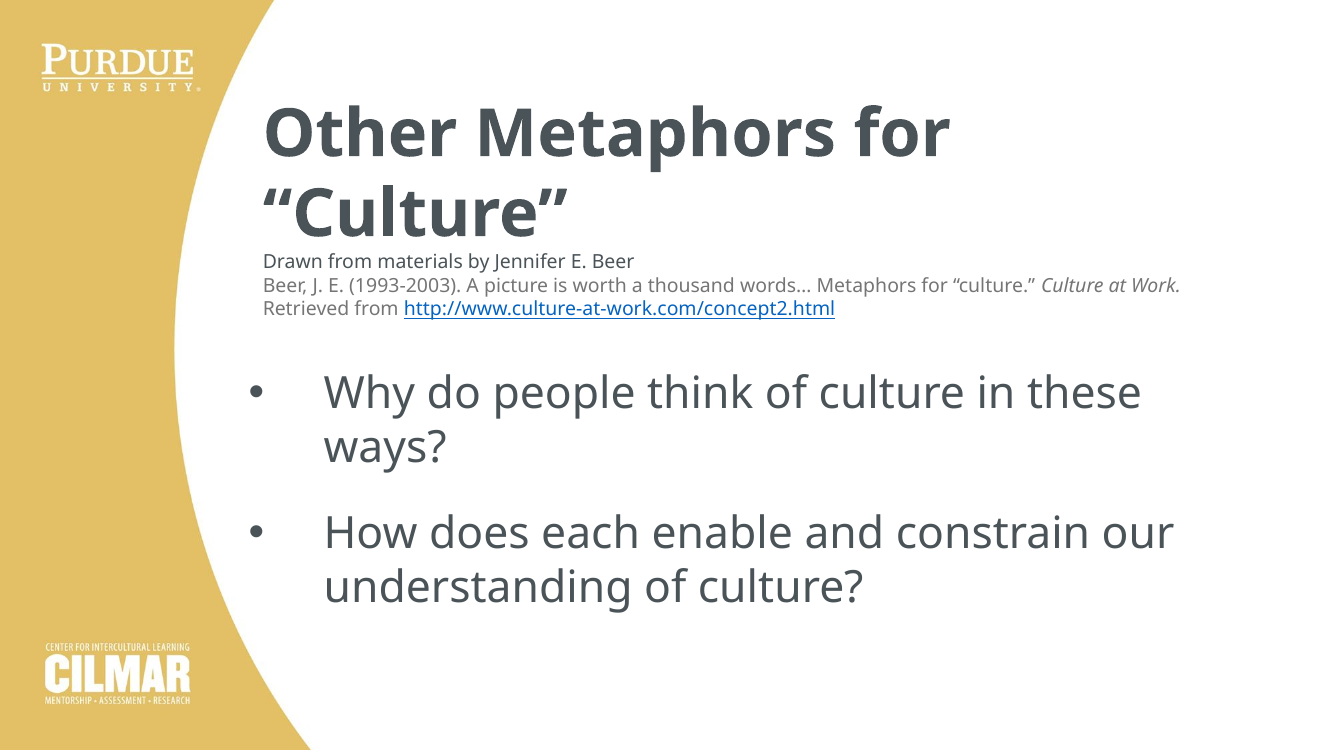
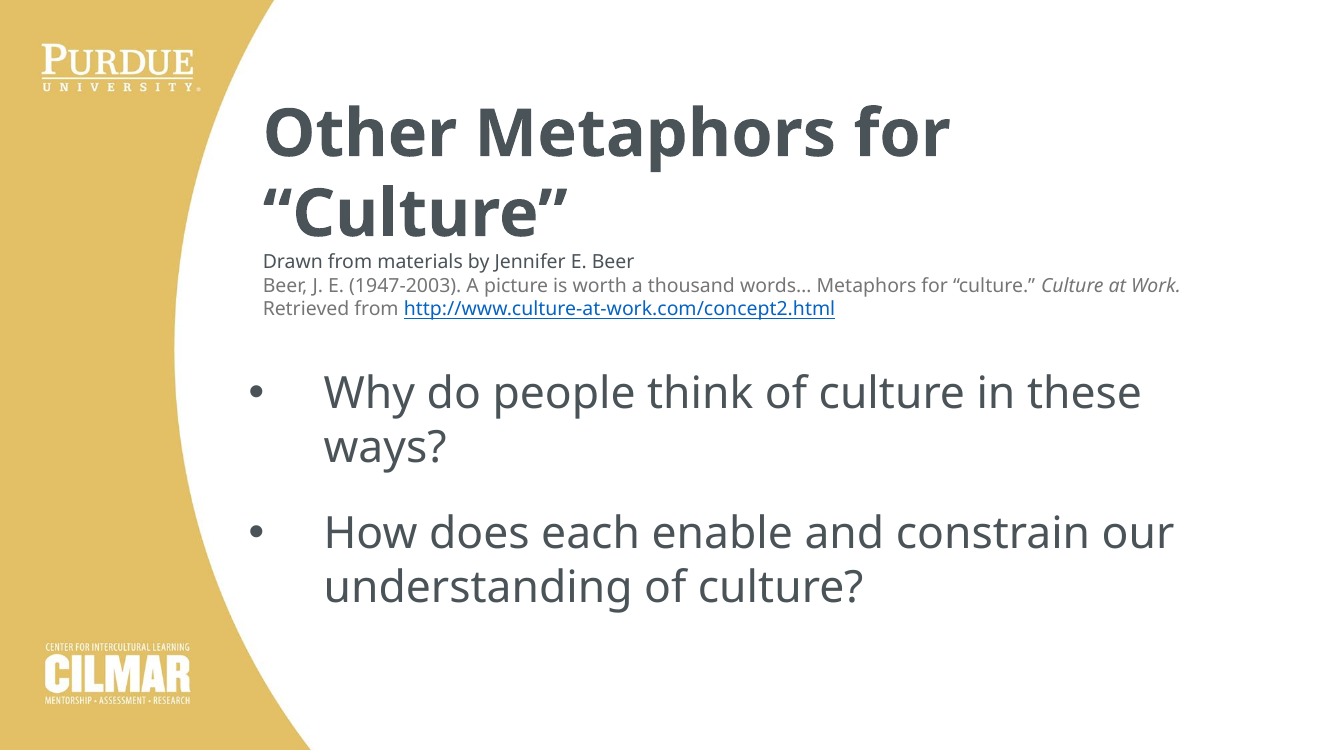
1993-2003: 1993-2003 -> 1947-2003
